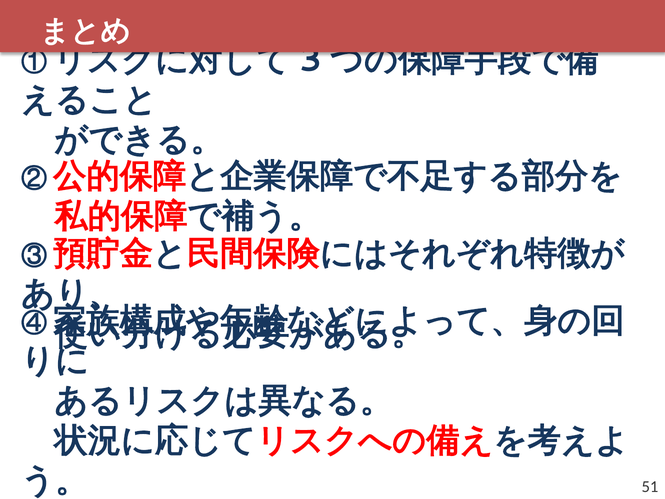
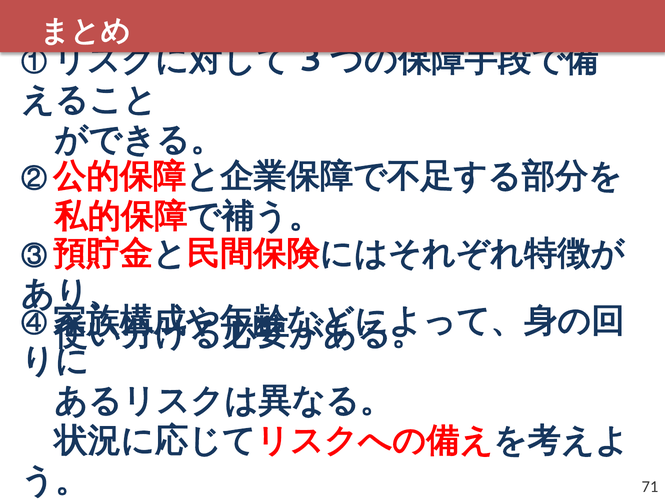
51: 51 -> 71
